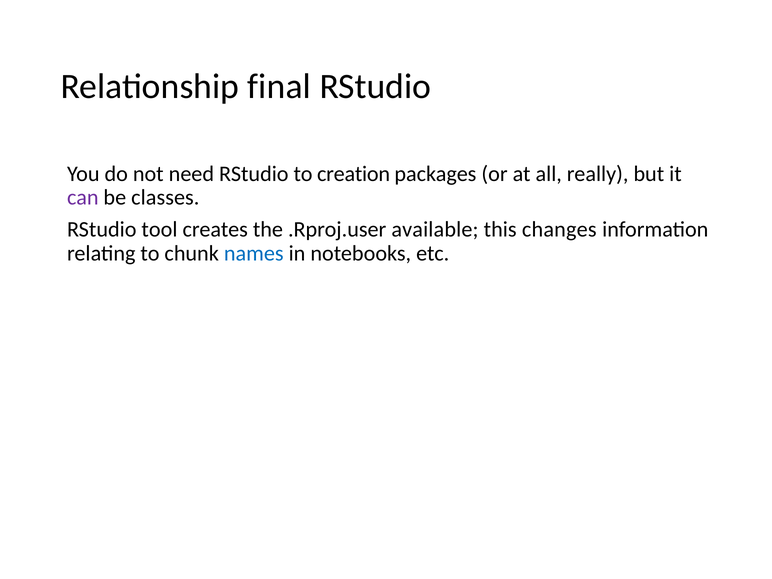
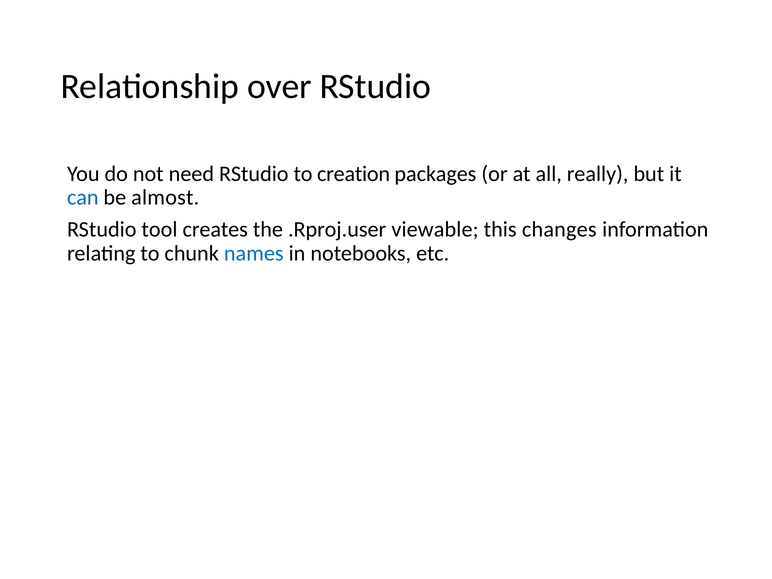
final: final -> over
can colour: purple -> blue
classes: classes -> almost
available: available -> viewable
